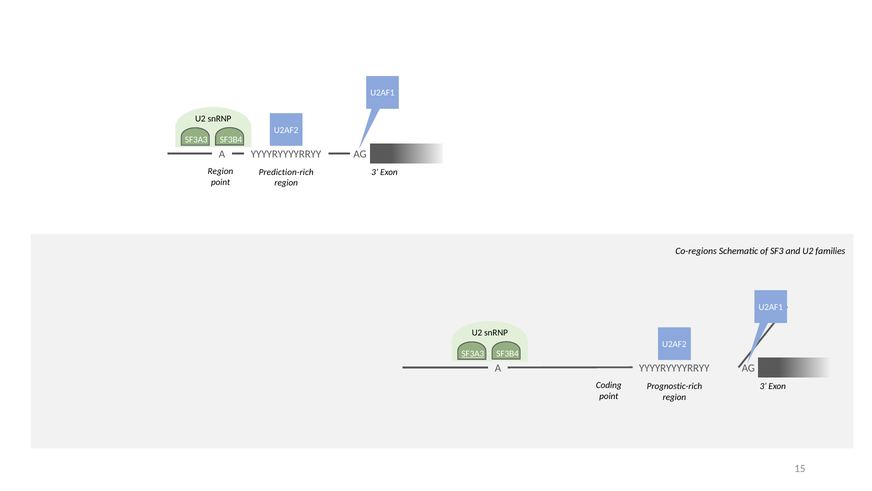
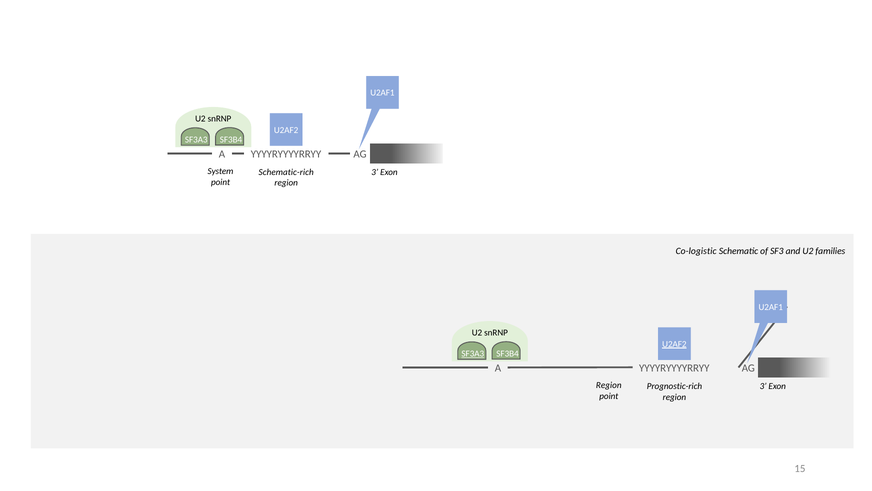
Region at (220, 171): Region -> System
Prediction-rich: Prediction-rich -> Schematic-rich
Co-regions: Co-regions -> Co-logistic
U2AF2 at (674, 344) underline: none -> present
Coding at (609, 385): Coding -> Region
